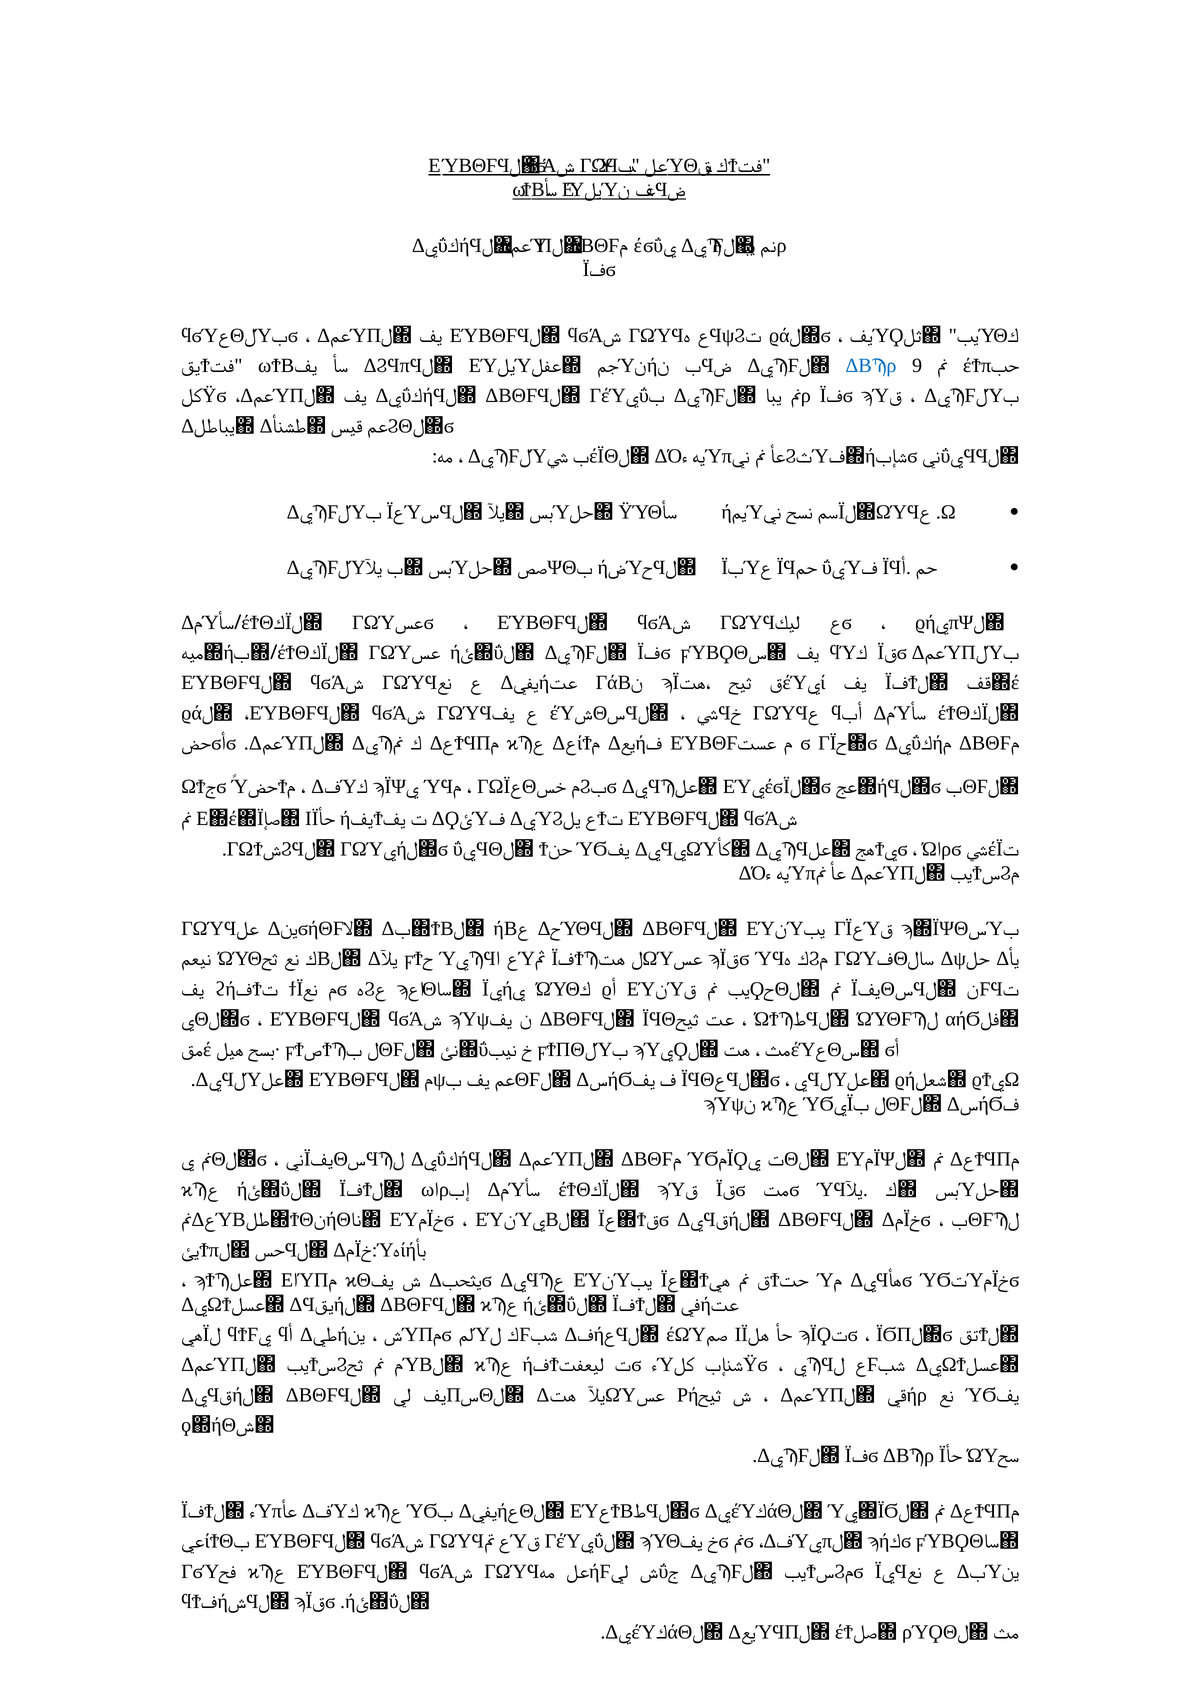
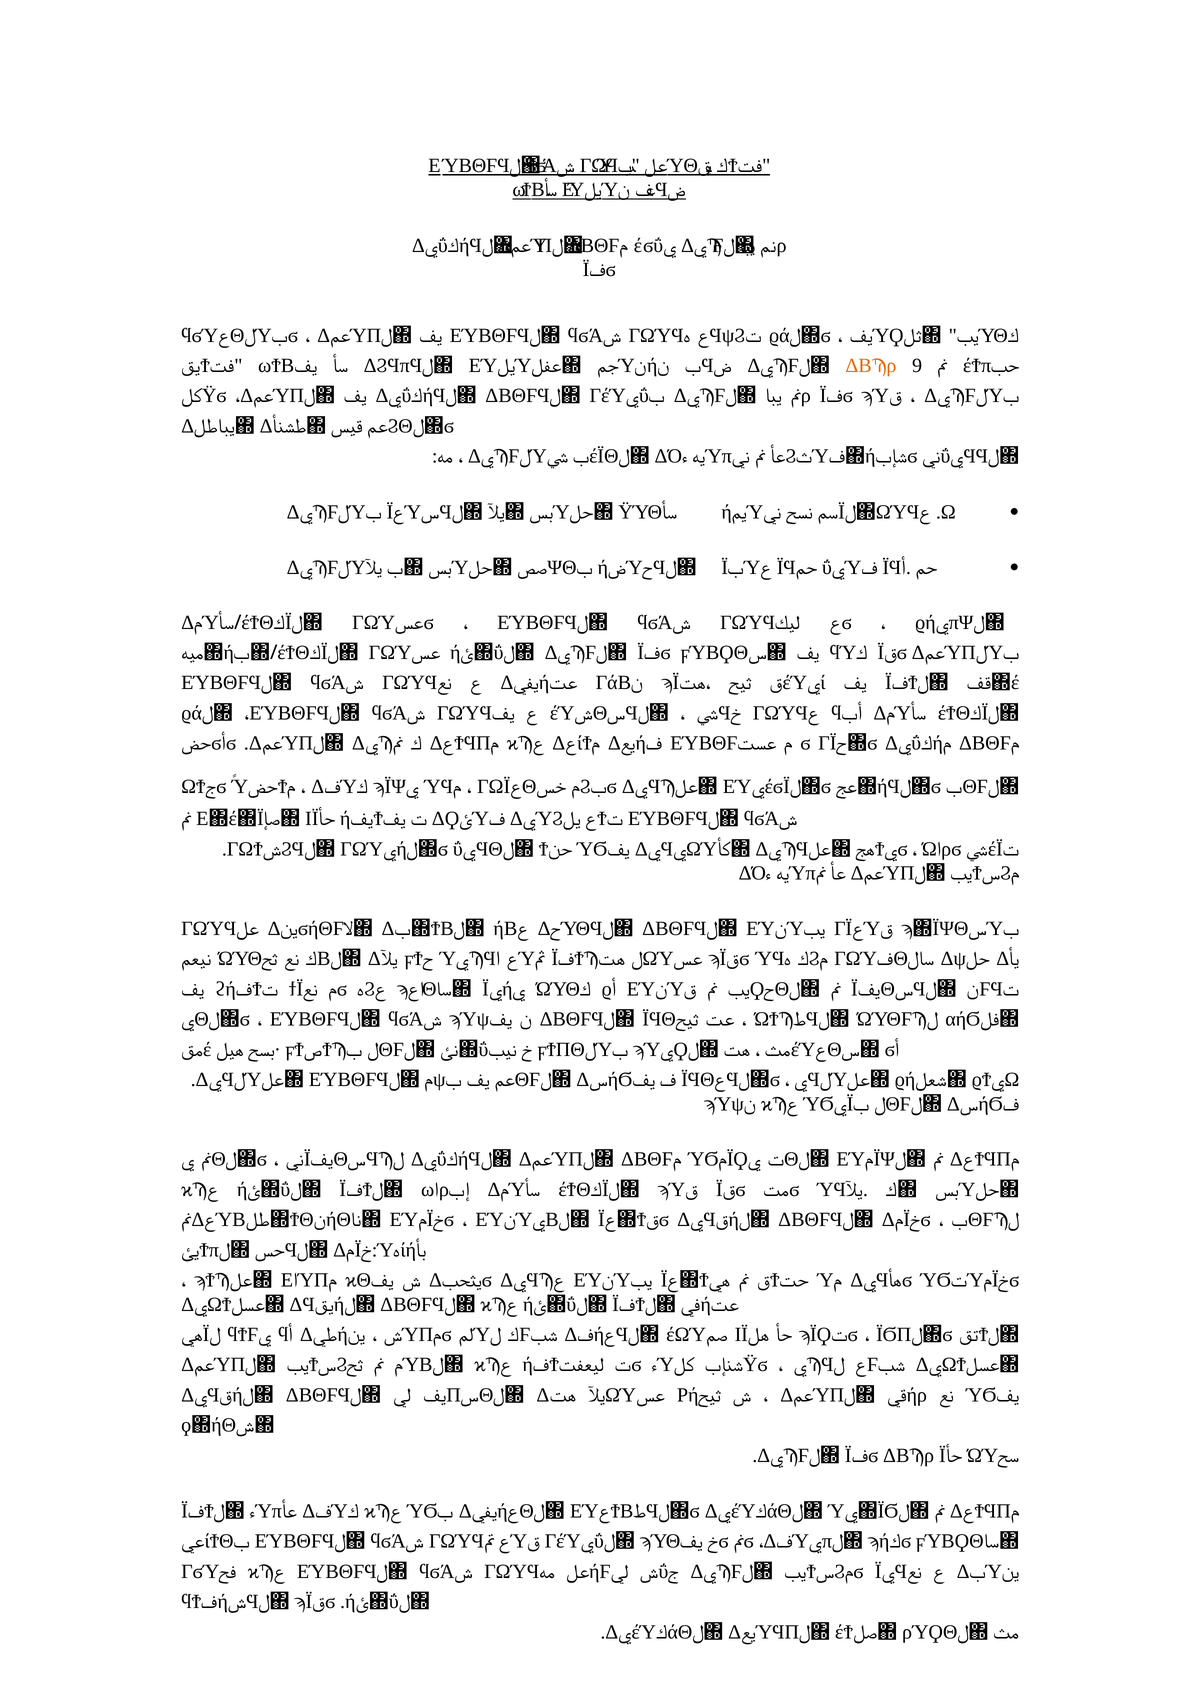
ΔΒϠρ at (871, 366) colour: blue -> orange
